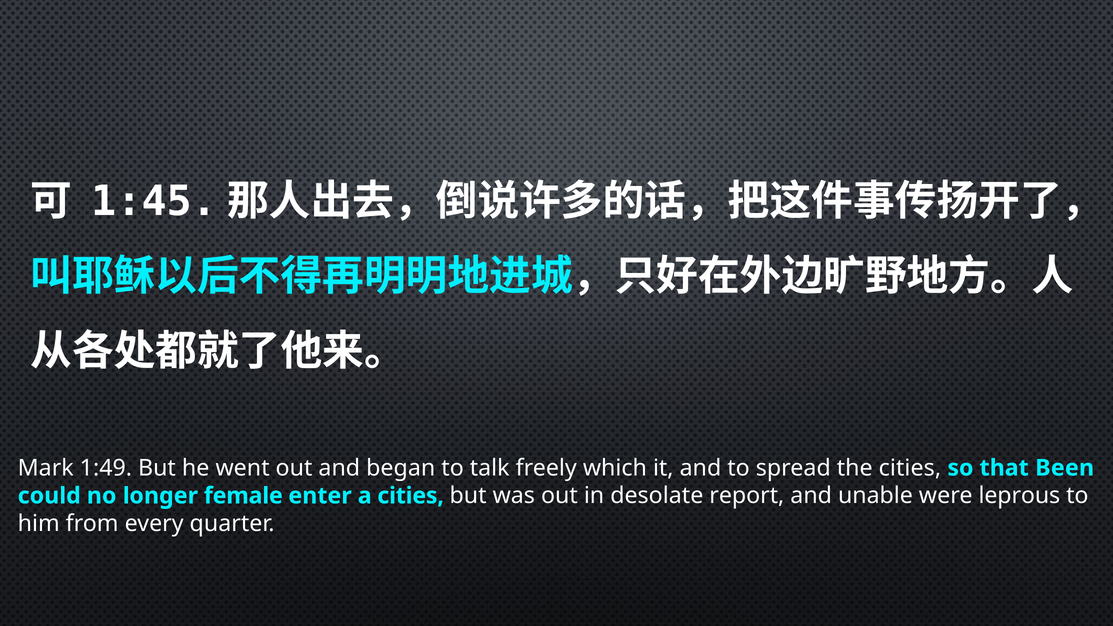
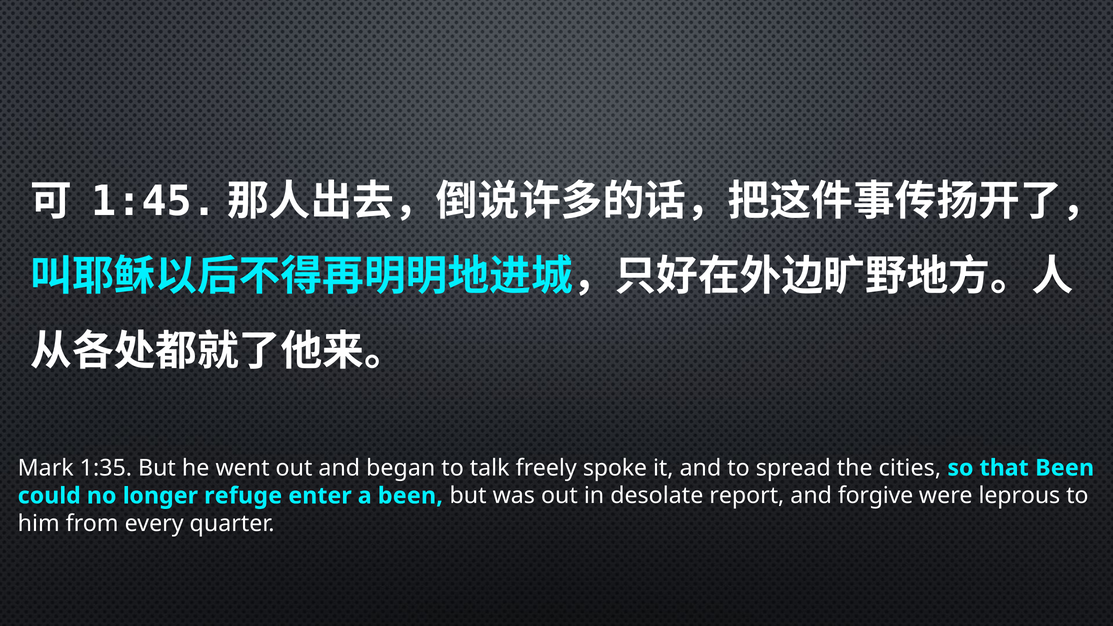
1:49: 1:49 -> 1:35
which: which -> spoke
female: female -> refuge
a cities: cities -> been
unable: unable -> forgive
